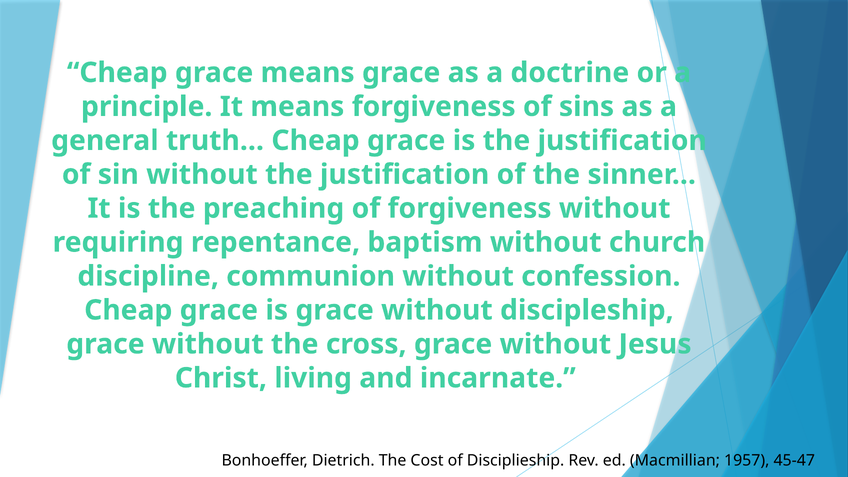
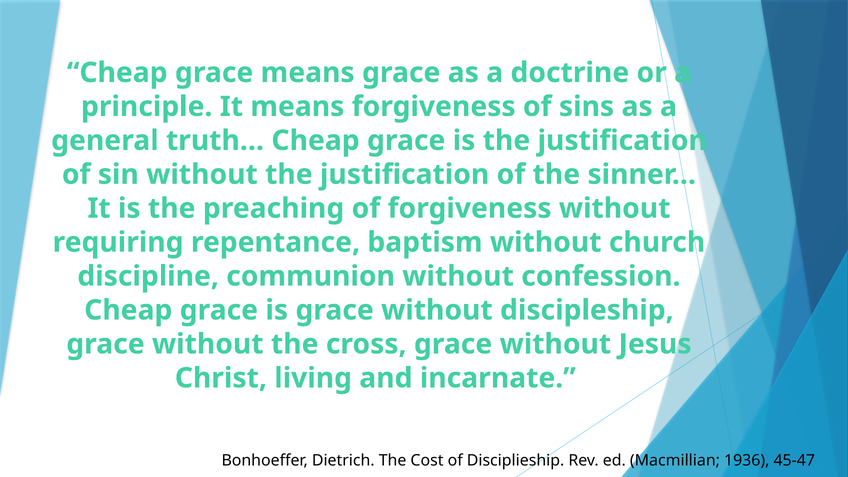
1957: 1957 -> 1936
